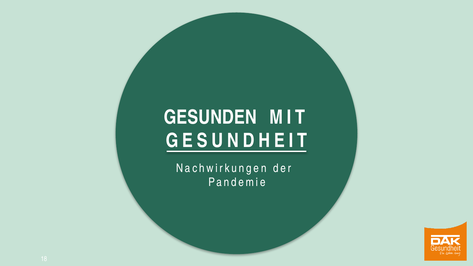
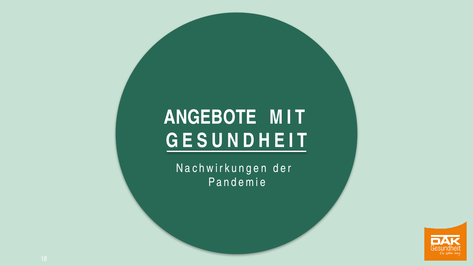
GESUNDEN: GESUNDEN -> ANGEBOTE
